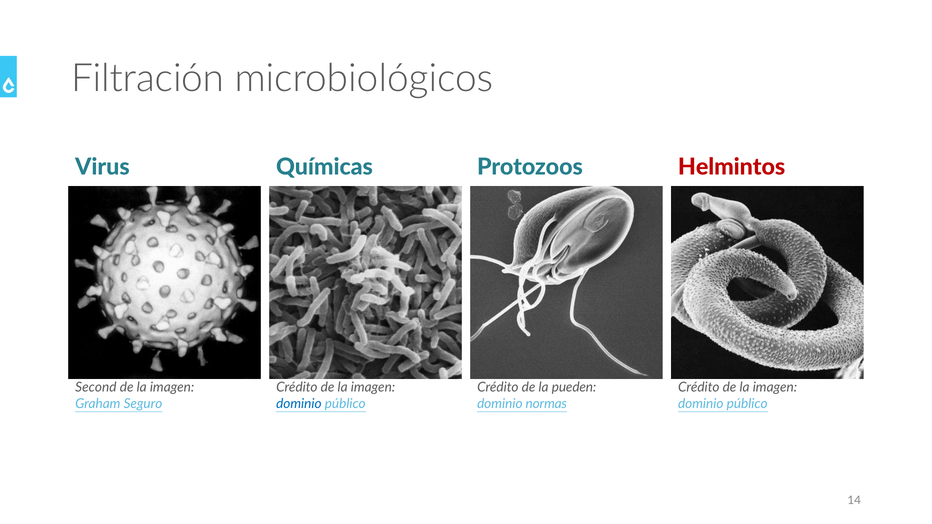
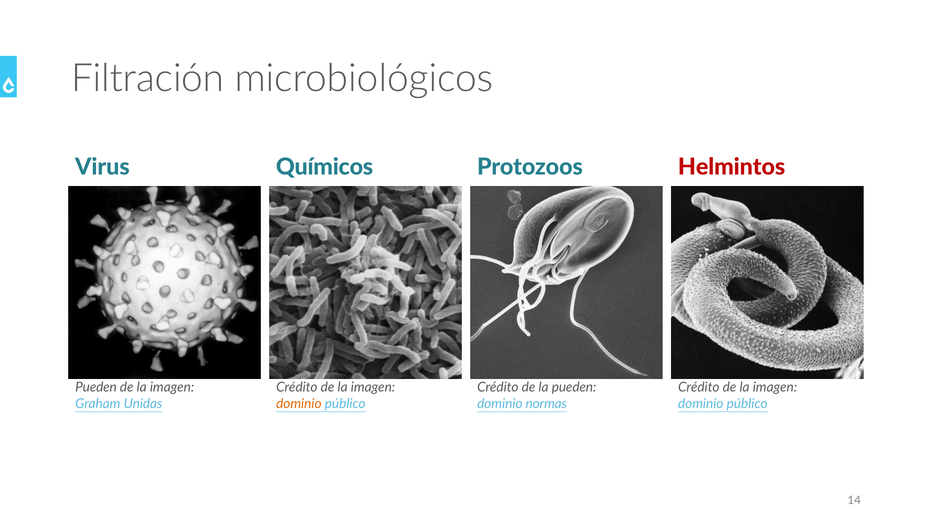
Químicas: Químicas -> Químicos
Second at (96, 388): Second -> Pueden
Seguro: Seguro -> Unidas
dominio at (299, 404) colour: blue -> orange
